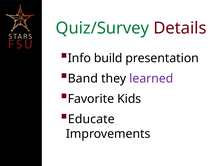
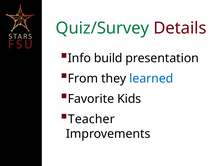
Band: Band -> From
learned colour: purple -> blue
Educate: Educate -> Teacher
